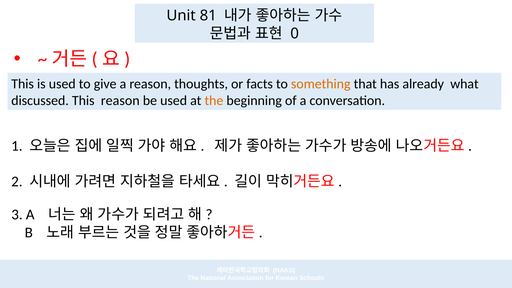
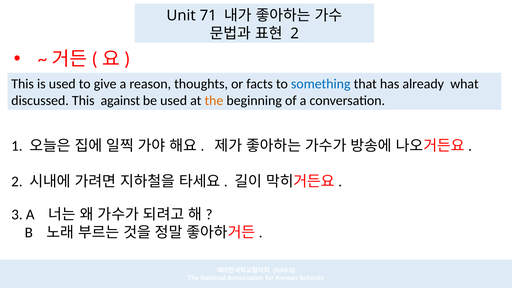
81: 81 -> 71
0 at (295, 33): 0 -> 2
something colour: orange -> blue
This reason: reason -> against
